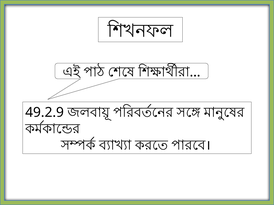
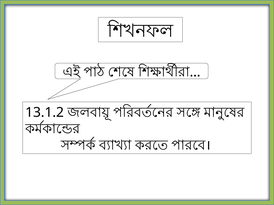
49.2.9: 49.2.9 -> 13.1.2
